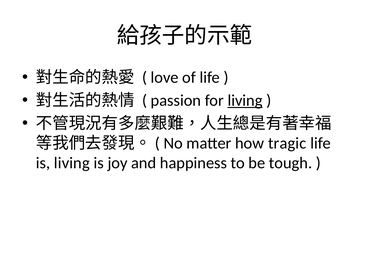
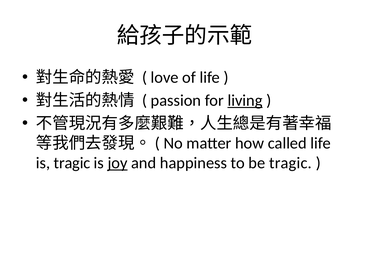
tragic: tragic -> called
is living: living -> tragic
joy underline: none -> present
be tough: tough -> tragic
